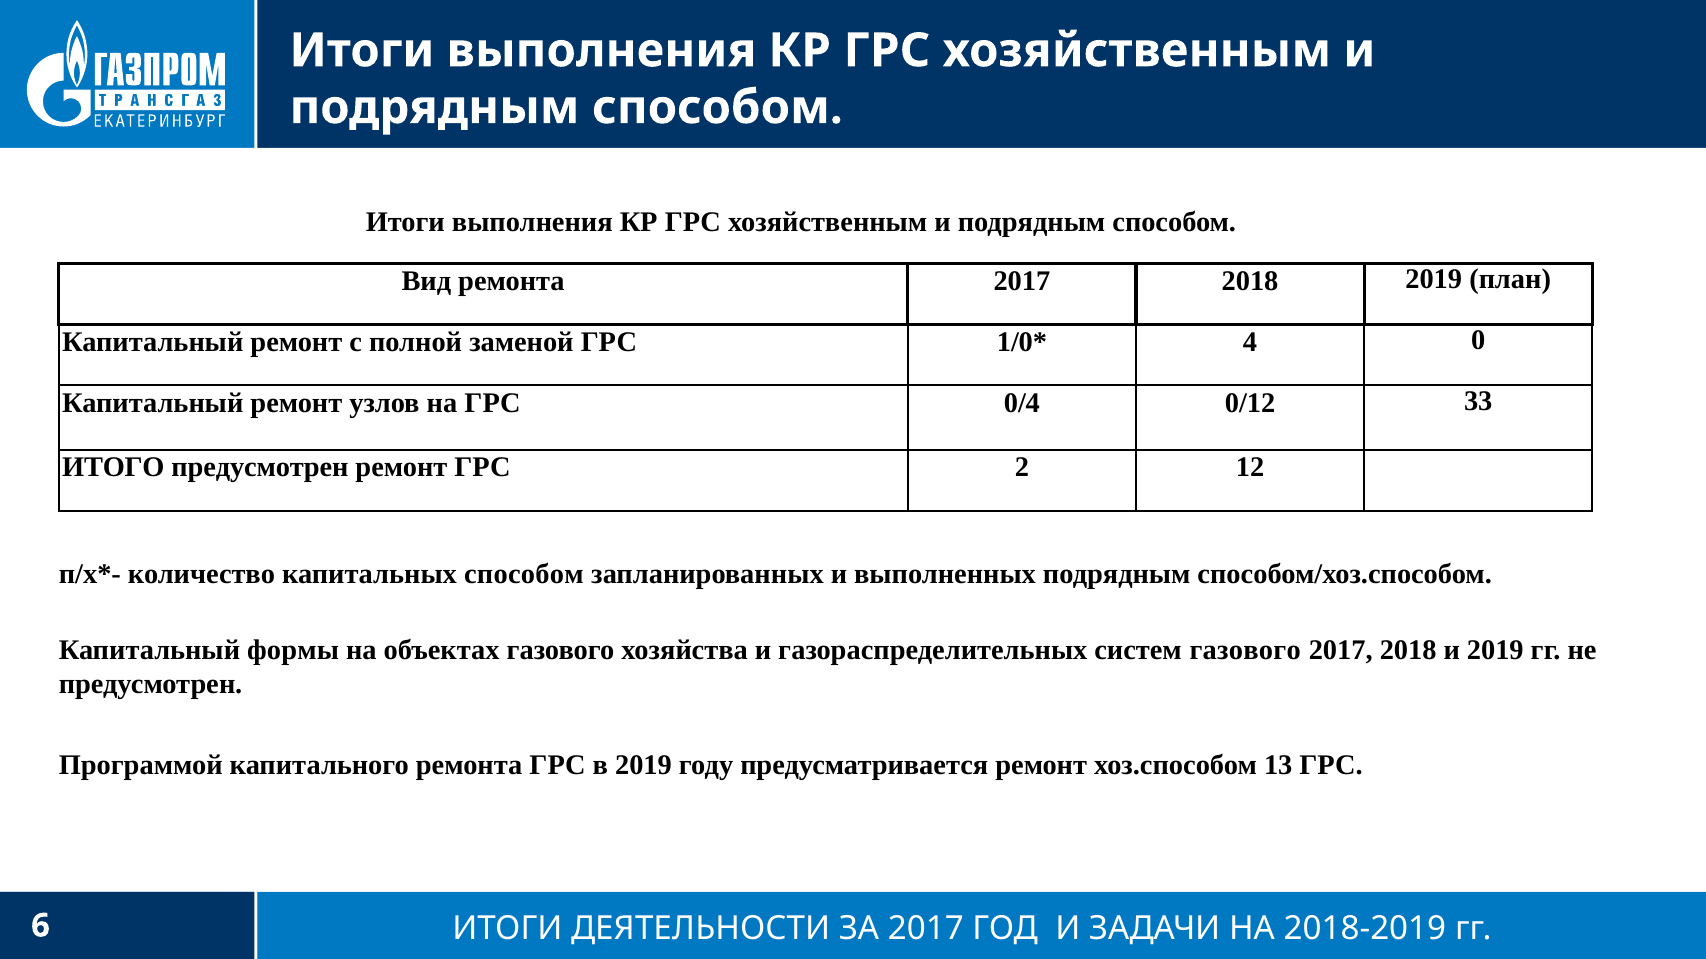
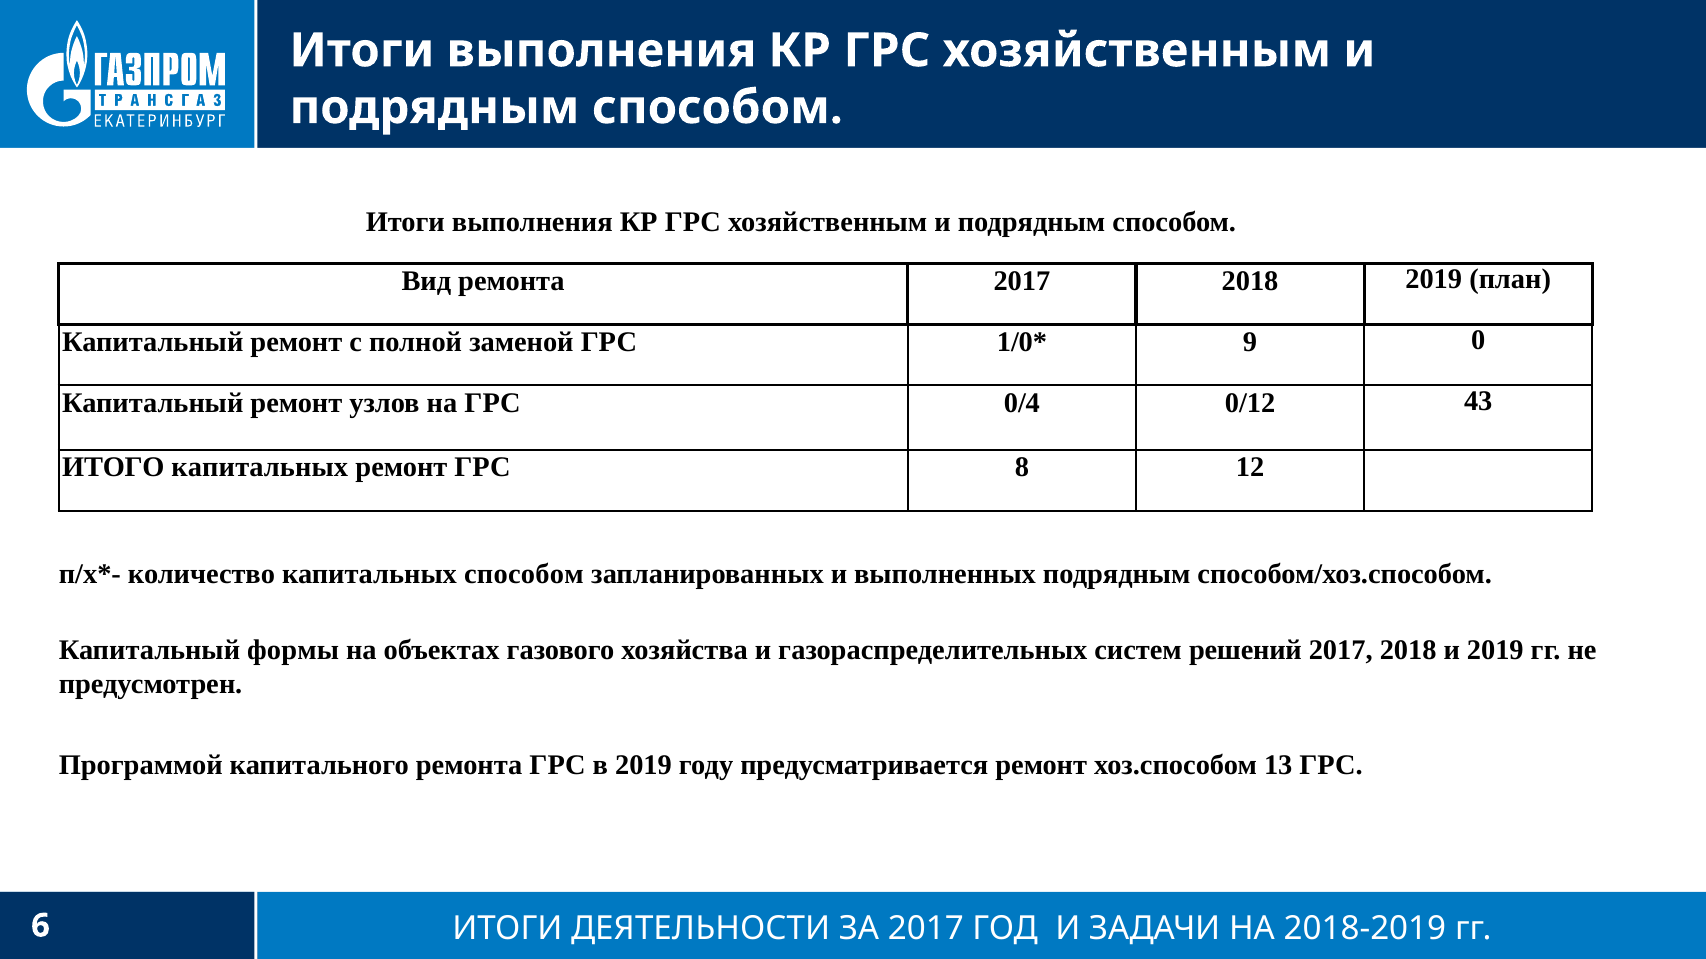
4: 4 -> 9
33: 33 -> 43
ИТОГО предусмотрен: предусмотрен -> капитальных
2: 2 -> 8
систем газового: газового -> решений
